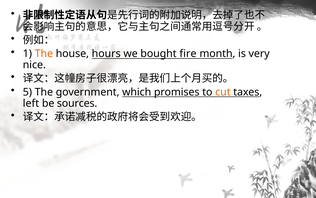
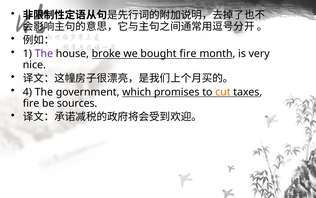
The at (44, 53) colour: orange -> purple
hours: hours -> broke
5: 5 -> 4
left at (31, 103): left -> fire
